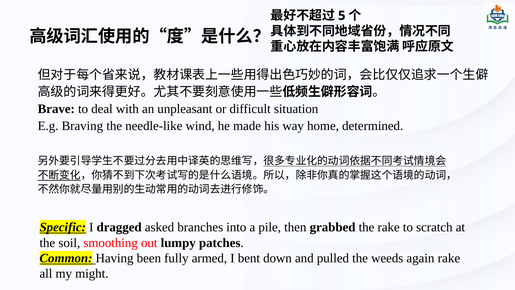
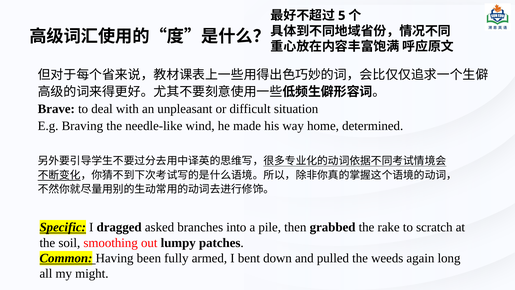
again rake: rake -> long
